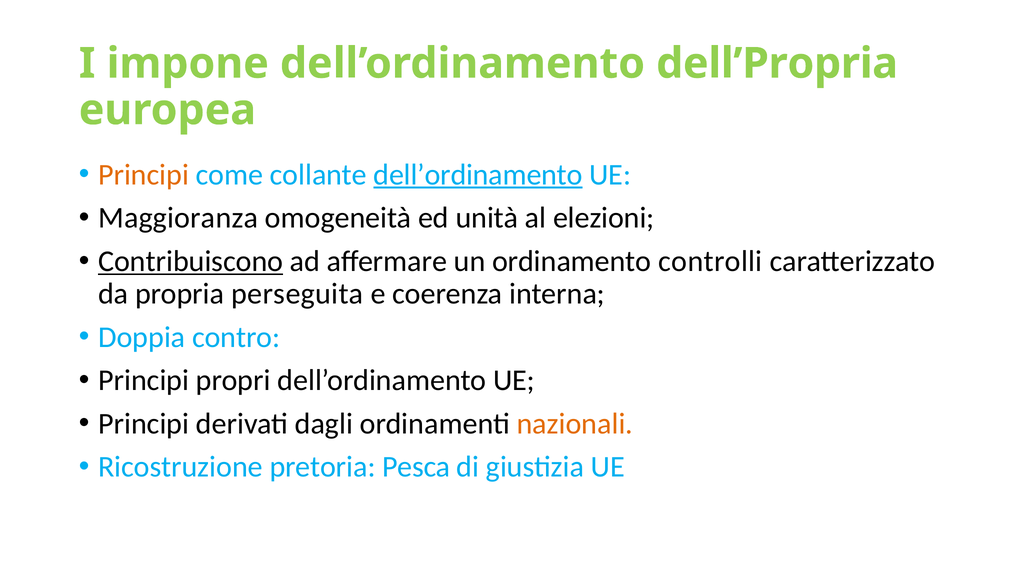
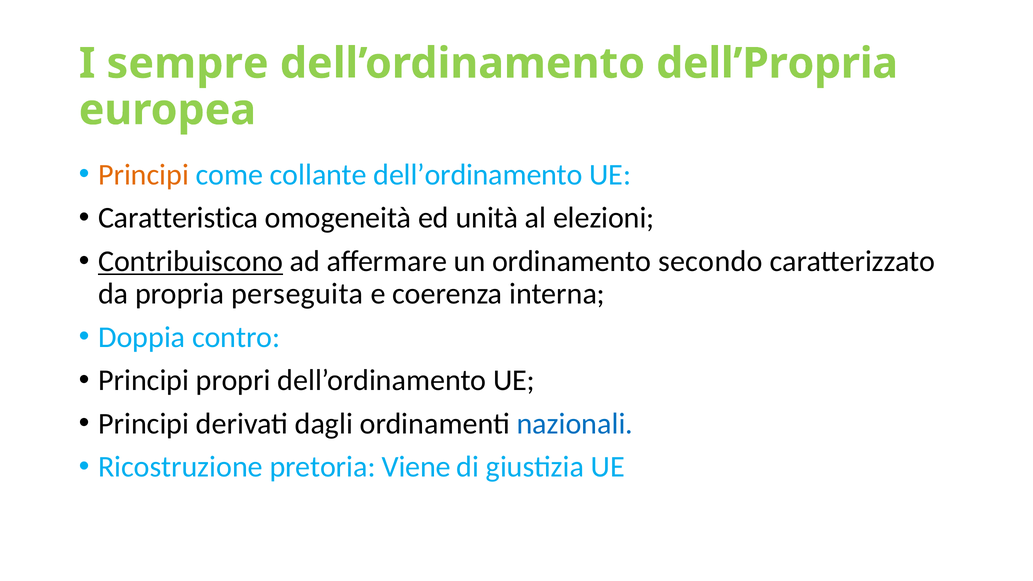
impone: impone -> sempre
dell’ordinamento at (478, 175) underline: present -> none
Maggioranza: Maggioranza -> Caratteristica
controlli: controlli -> secondo
nazionali colour: orange -> blue
Pesca: Pesca -> Viene
